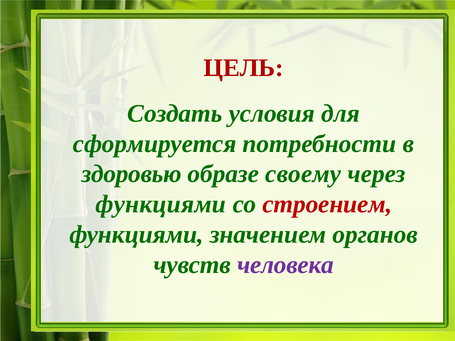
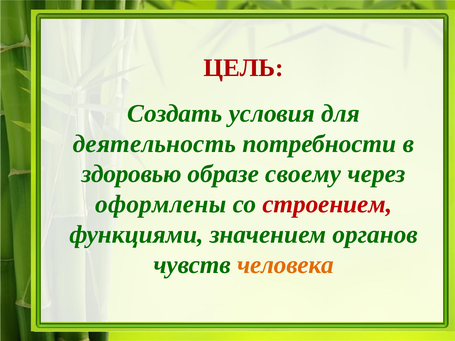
сформируется: сформируется -> деятельность
функциями at (161, 204): функциями -> оформлены
человека colour: purple -> orange
